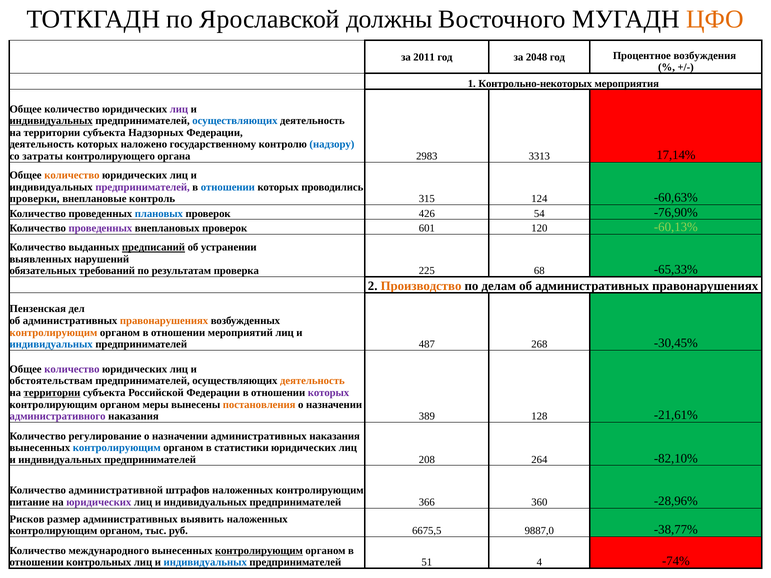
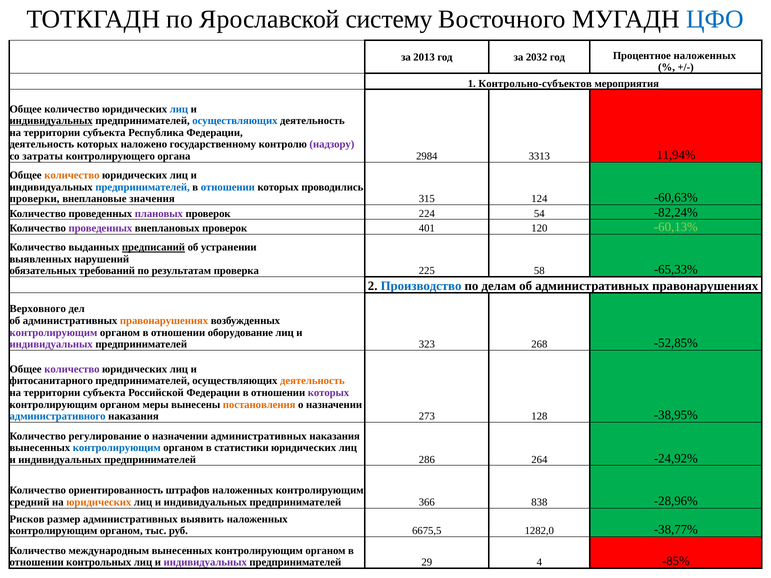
должны: должны -> систему
ЦФО colour: orange -> blue
2011: 2011 -> 2013
2048: 2048 -> 2032
Процентное возбуждения: возбуждения -> наложенных
Контрольно-некоторых: Контрольно-некоторых -> Контрольно-субъектов
лиц at (179, 109) colour: purple -> blue
Надзорных: Надзорных -> Республика
надзору colour: blue -> purple
2983: 2983 -> 2984
17,14%: 17,14% -> 11,94%
предпринимателей at (143, 187) colour: purple -> blue
контроль: контроль -> значения
плановых colour: blue -> purple
426: 426 -> 224
-76,90%: -76,90% -> -82,24%
601: 601 -> 401
68: 68 -> 58
Производство colour: orange -> blue
Пензенская: Пензенская -> Верховного
контролирующим at (53, 333) colour: orange -> purple
мероприятий: мероприятий -> оборудование
индивидуальных at (51, 345) colour: blue -> purple
487: 487 -> 323
-30,45%: -30,45% -> -52,85%
обстоятельствам: обстоятельствам -> фитосанитарного
территории at (52, 393) underline: present -> none
административного colour: purple -> blue
389: 389 -> 273
-21,61%: -21,61% -> -38,95%
208: 208 -> 286
-82,10%: -82,10% -> -24,92%
административной: административной -> ориентированность
питание: питание -> средний
юридических at (99, 502) colour: purple -> orange
360: 360 -> 838
9887,0: 9887,0 -> 1282,0
международного: международного -> международным
контролирующим at (259, 551) underline: present -> none
индивидуальных at (205, 563) colour: blue -> purple
51: 51 -> 29
-74%: -74% -> -85%
